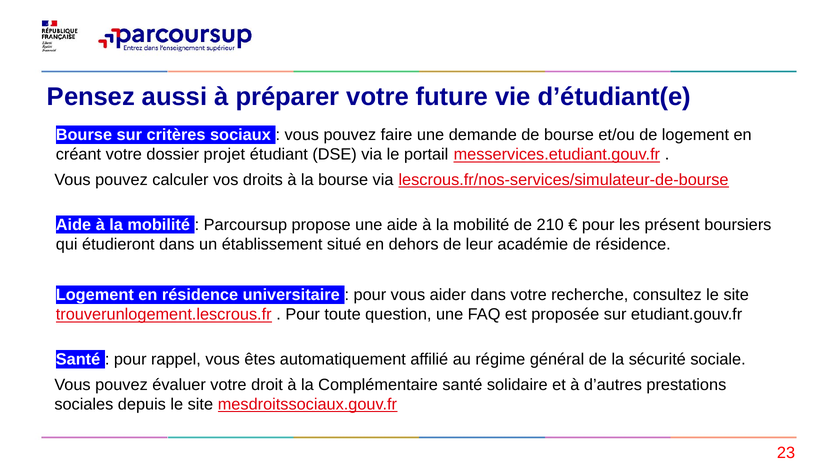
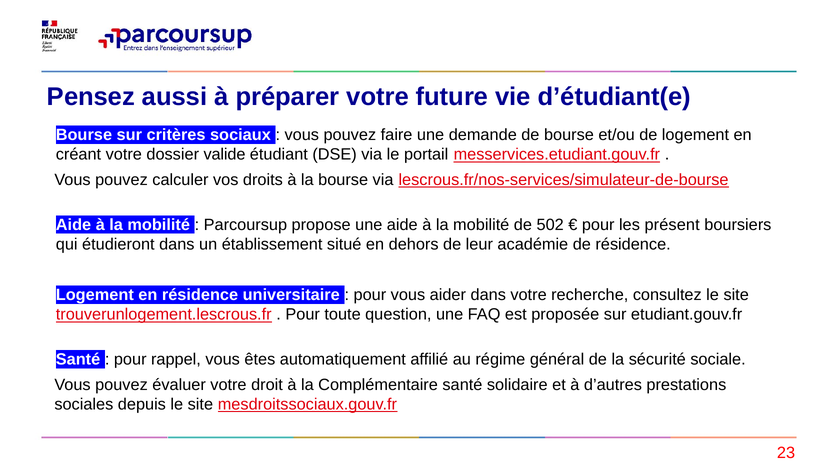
projet: projet -> valide
210: 210 -> 502
